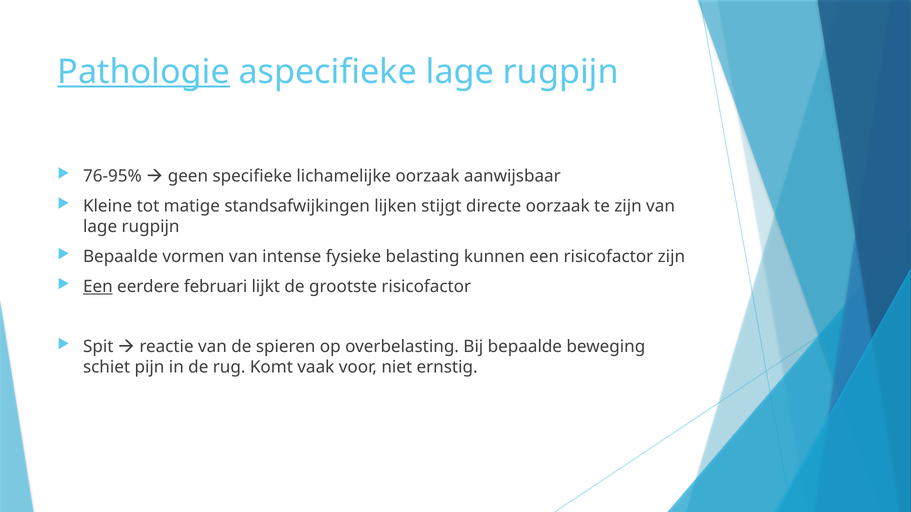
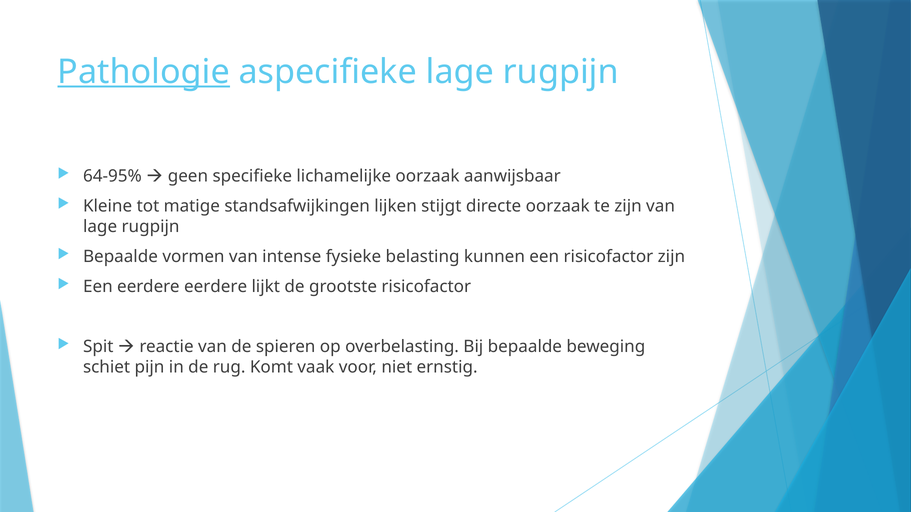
76-95%: 76-95% -> 64-95%
Een at (98, 287) underline: present -> none
eerdere februari: februari -> eerdere
